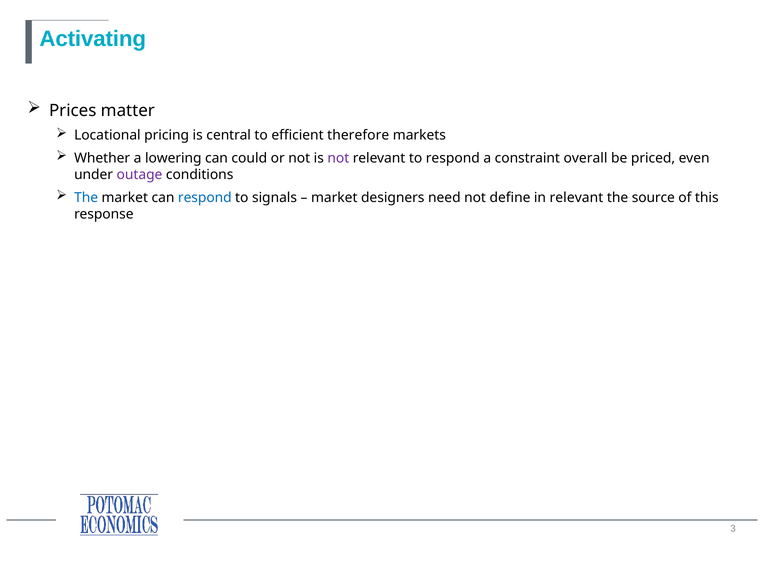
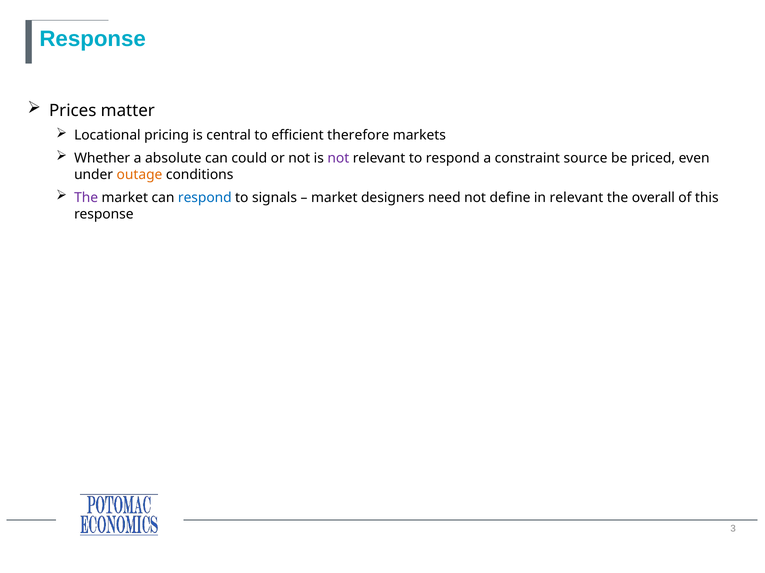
Activating at (93, 39): Activating -> Response
lowering: lowering -> absolute
overall: overall -> source
outage colour: purple -> orange
The at (86, 198) colour: blue -> purple
source: source -> overall
